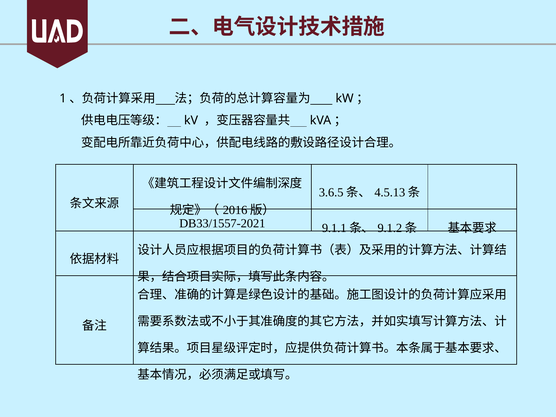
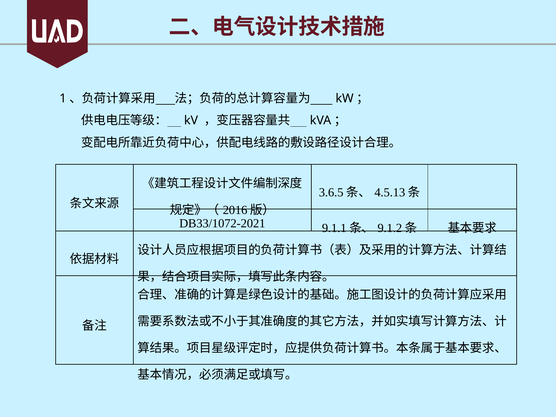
DB33/1557-2021: DB33/1557-2021 -> DB33/1072-2021
